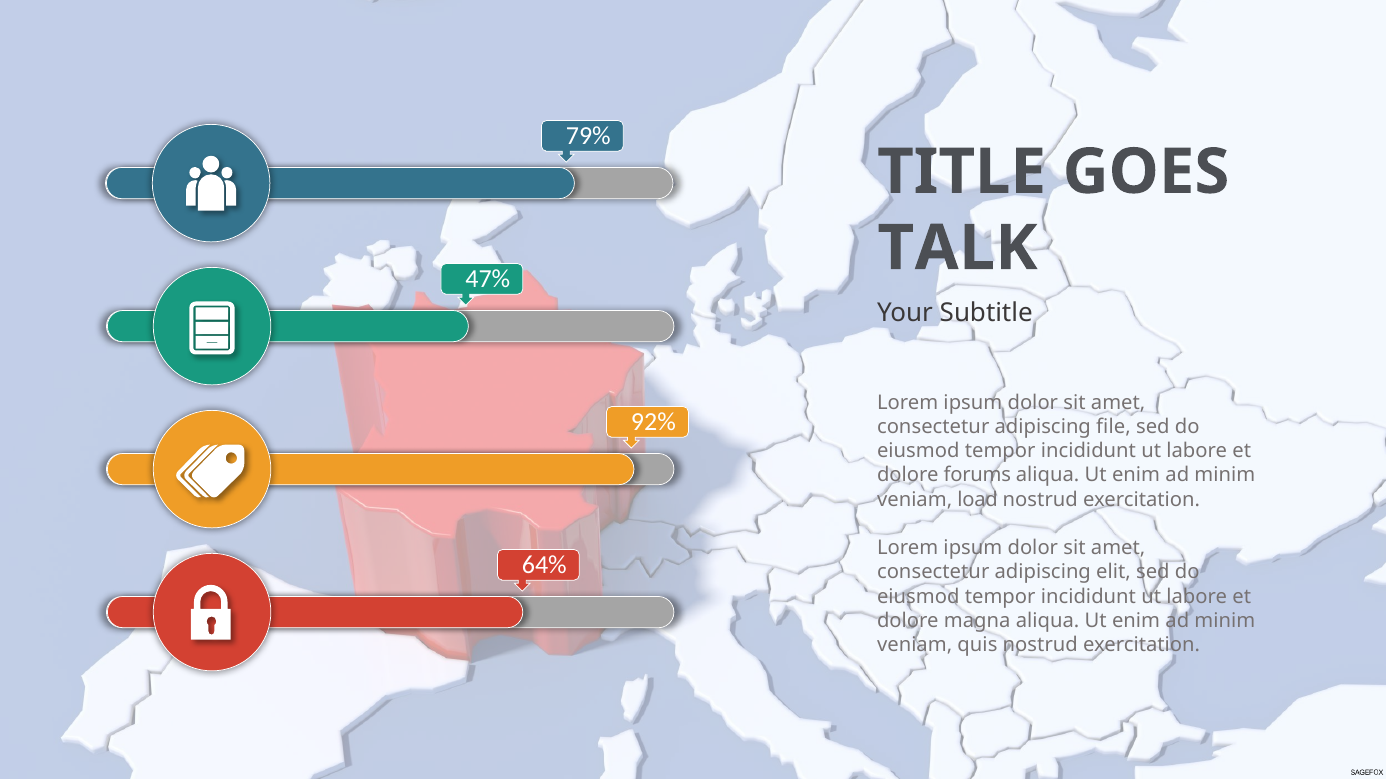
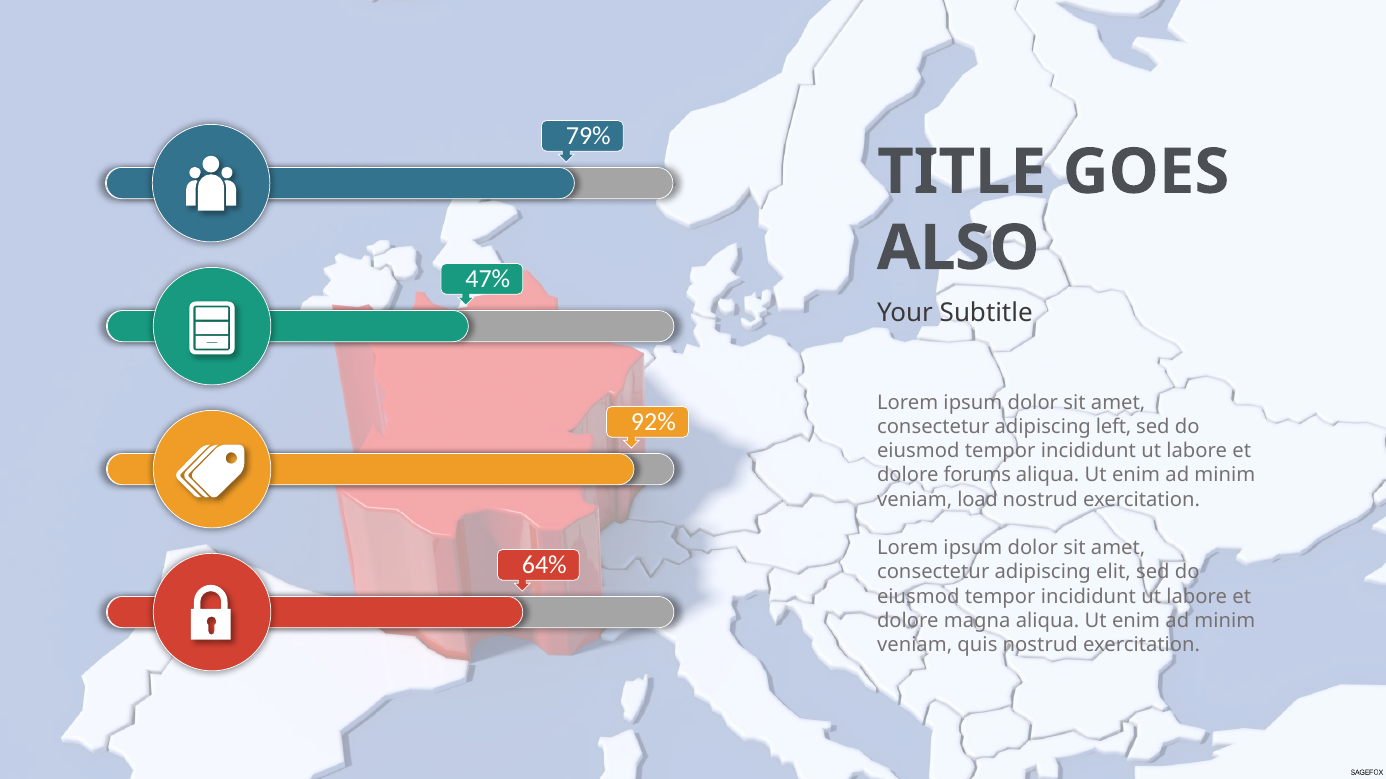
TALK: TALK -> ALSO
file: file -> left
